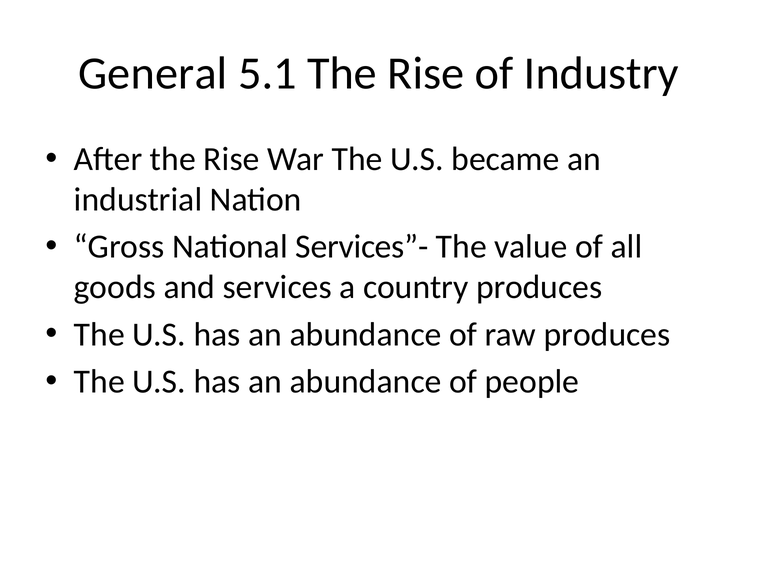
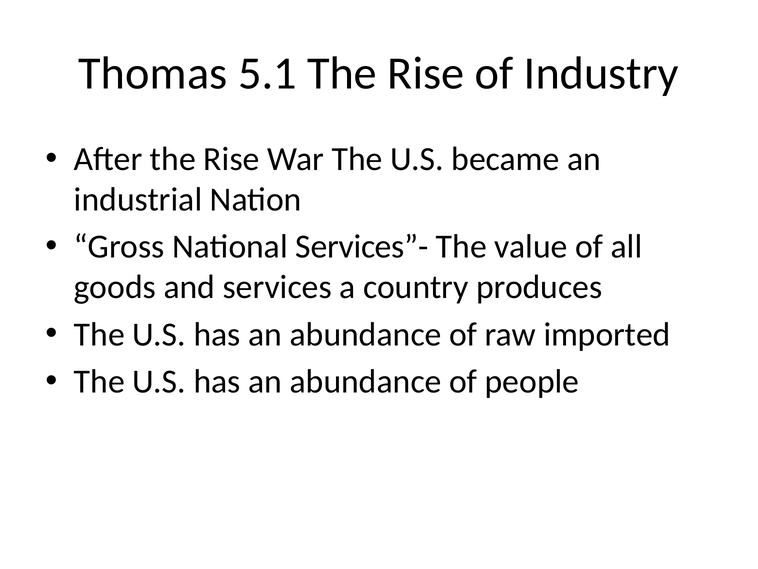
General: General -> Thomas
raw produces: produces -> imported
